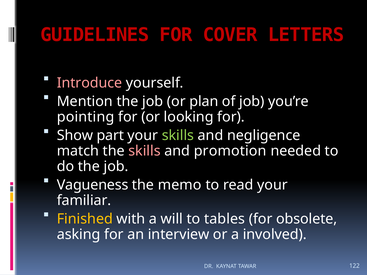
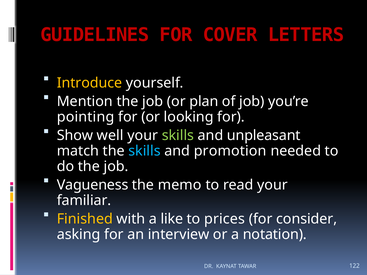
Introduce colour: pink -> yellow
part: part -> well
negligence: negligence -> unpleasant
skills at (144, 151) colour: pink -> light blue
will: will -> like
tables: tables -> prices
obsolete: obsolete -> consider
involved: involved -> notation
